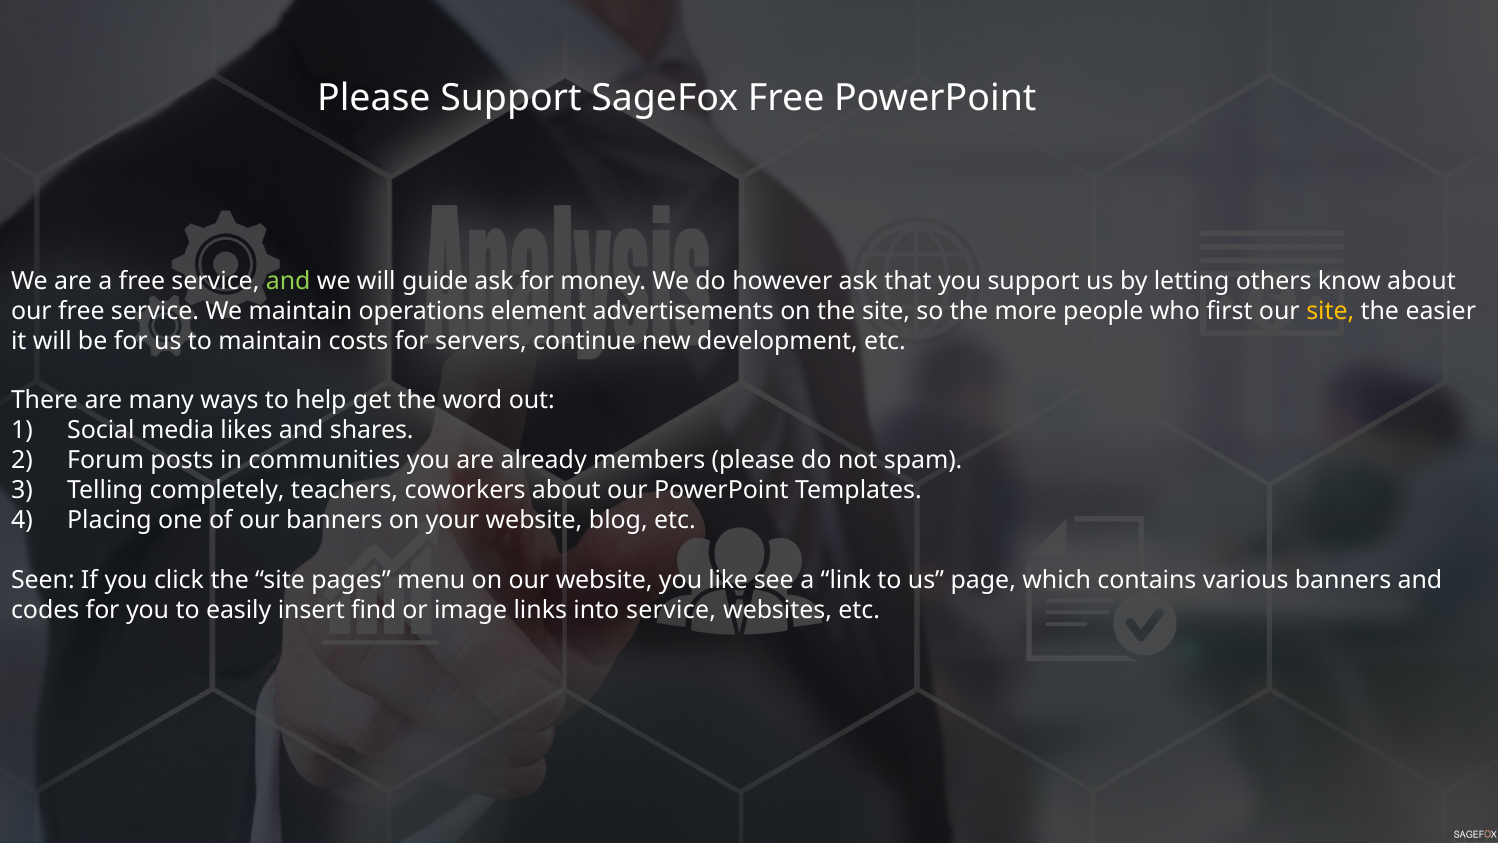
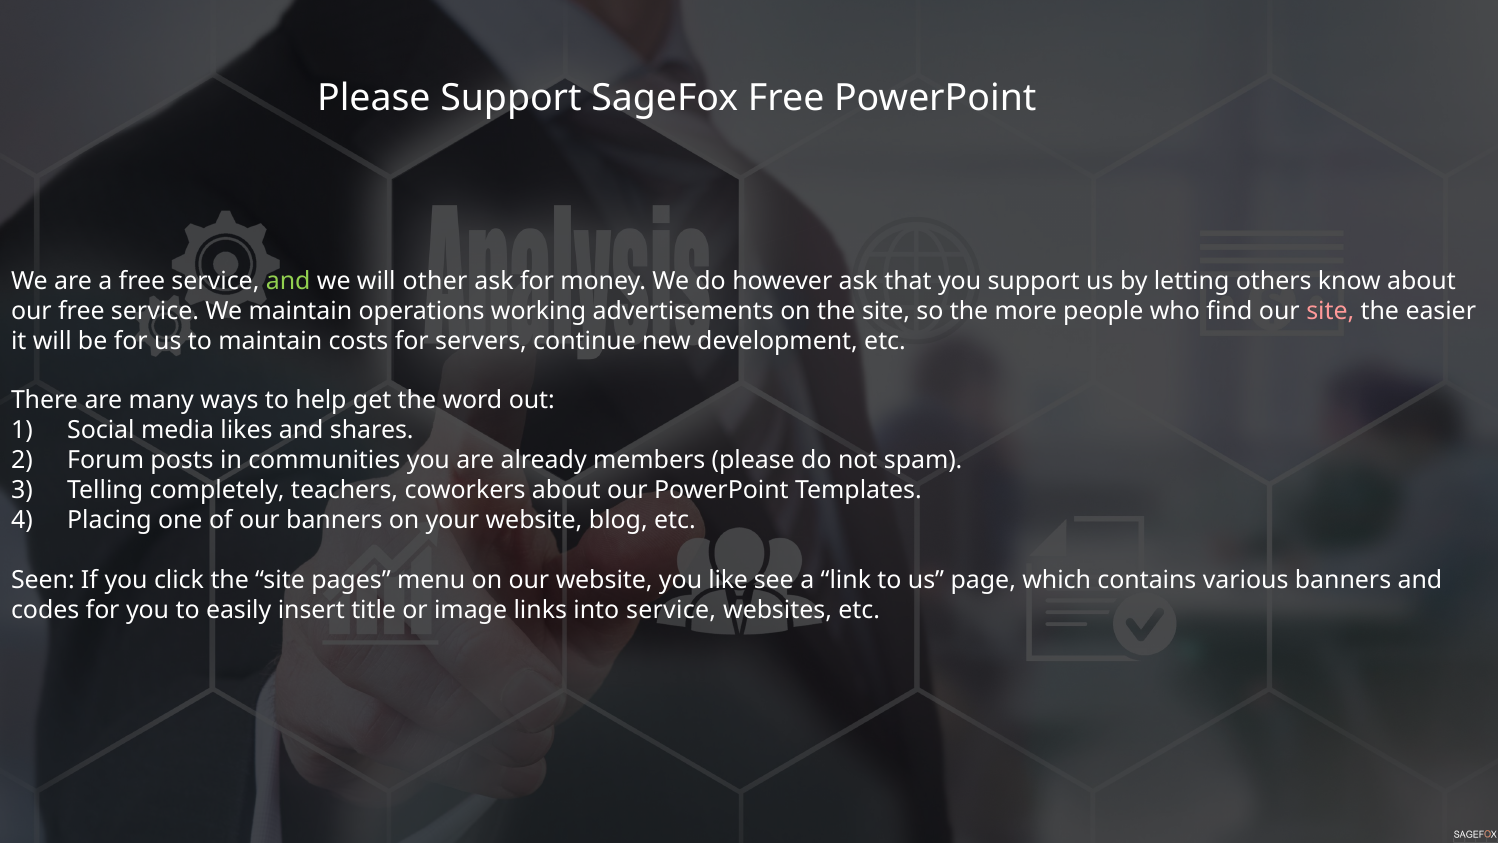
guide: guide -> other
element: element -> working
first: first -> find
site at (1330, 311) colour: yellow -> pink
find: find -> title
